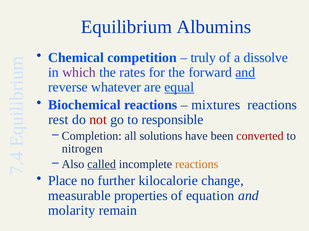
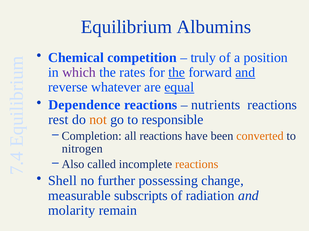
dissolve: dissolve -> position
the at (177, 73) underline: none -> present
Biochemical: Biochemical -> Dependence
mixtures: mixtures -> nutrients
not colour: red -> orange
all solutions: solutions -> reactions
converted colour: red -> orange
called underline: present -> none
Place: Place -> Shell
kilocalorie: kilocalorie -> possessing
properties: properties -> subscripts
equation: equation -> radiation
